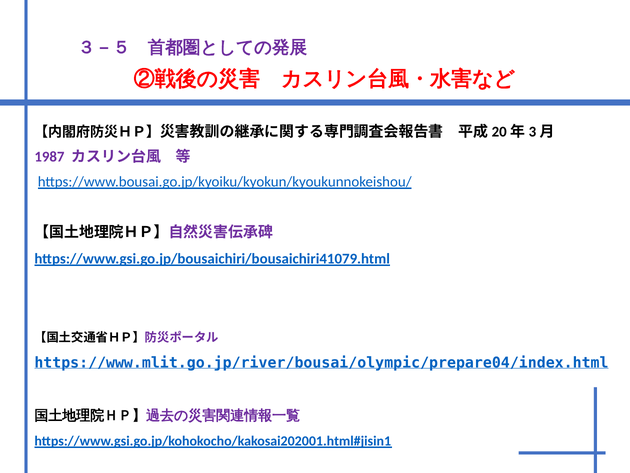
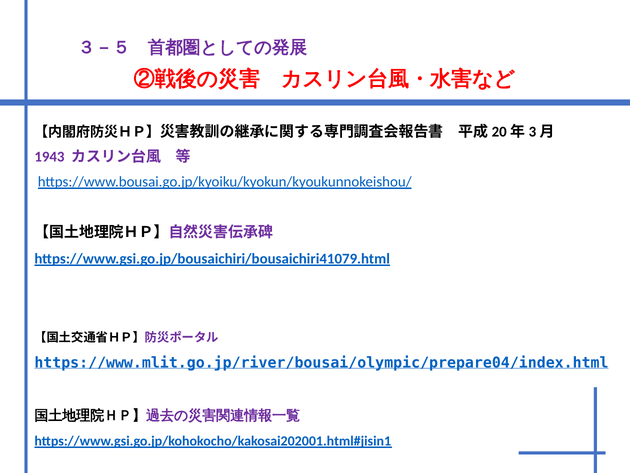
1987: 1987 -> 1943
